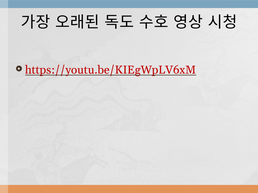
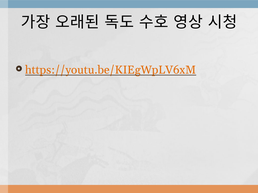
https://youtu.be/KIEgWpLV6xM colour: red -> orange
